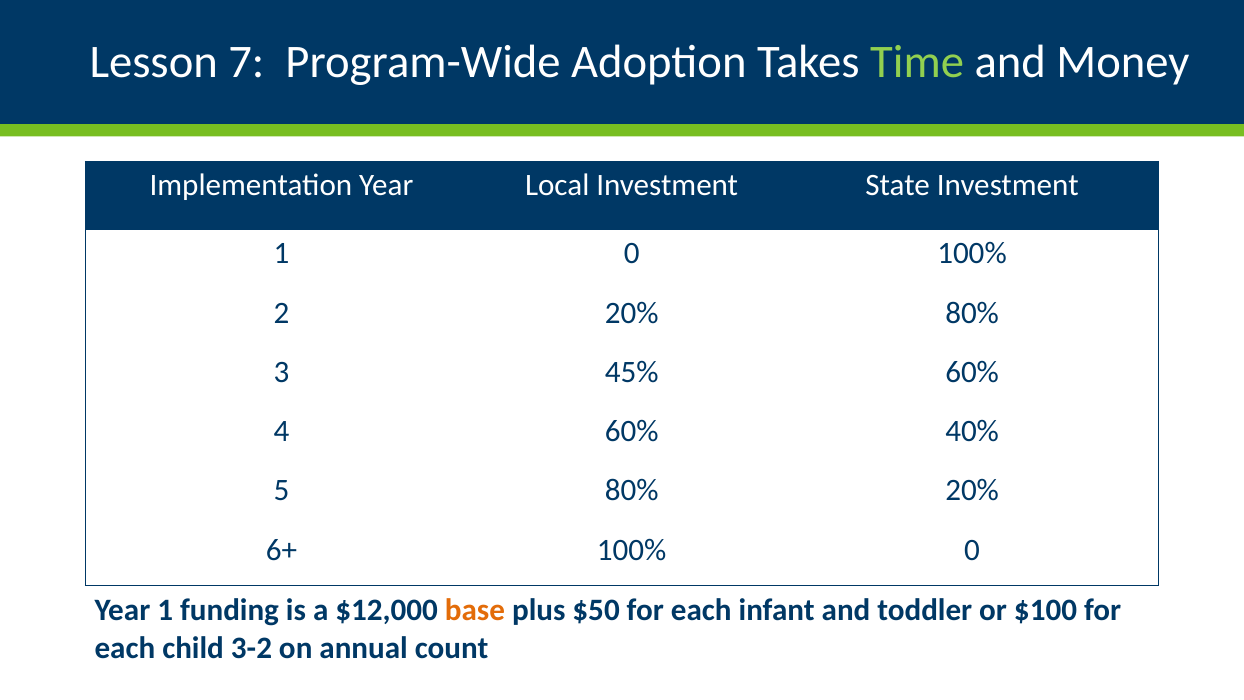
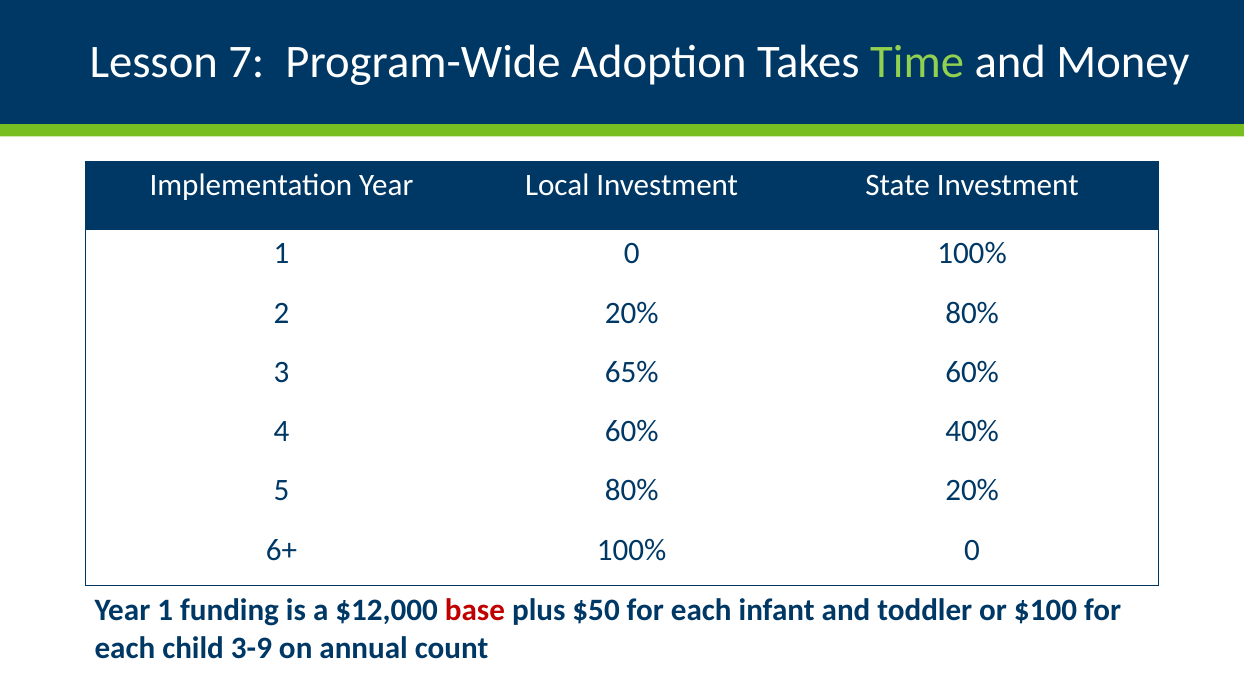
45%: 45% -> 65%
base colour: orange -> red
3-2: 3-2 -> 3-9
